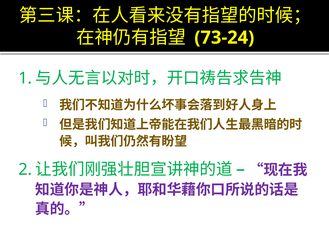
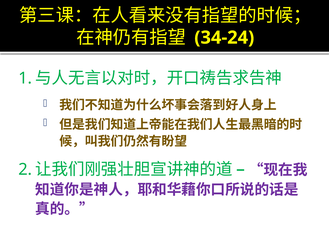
73-24: 73-24 -> 34-24
